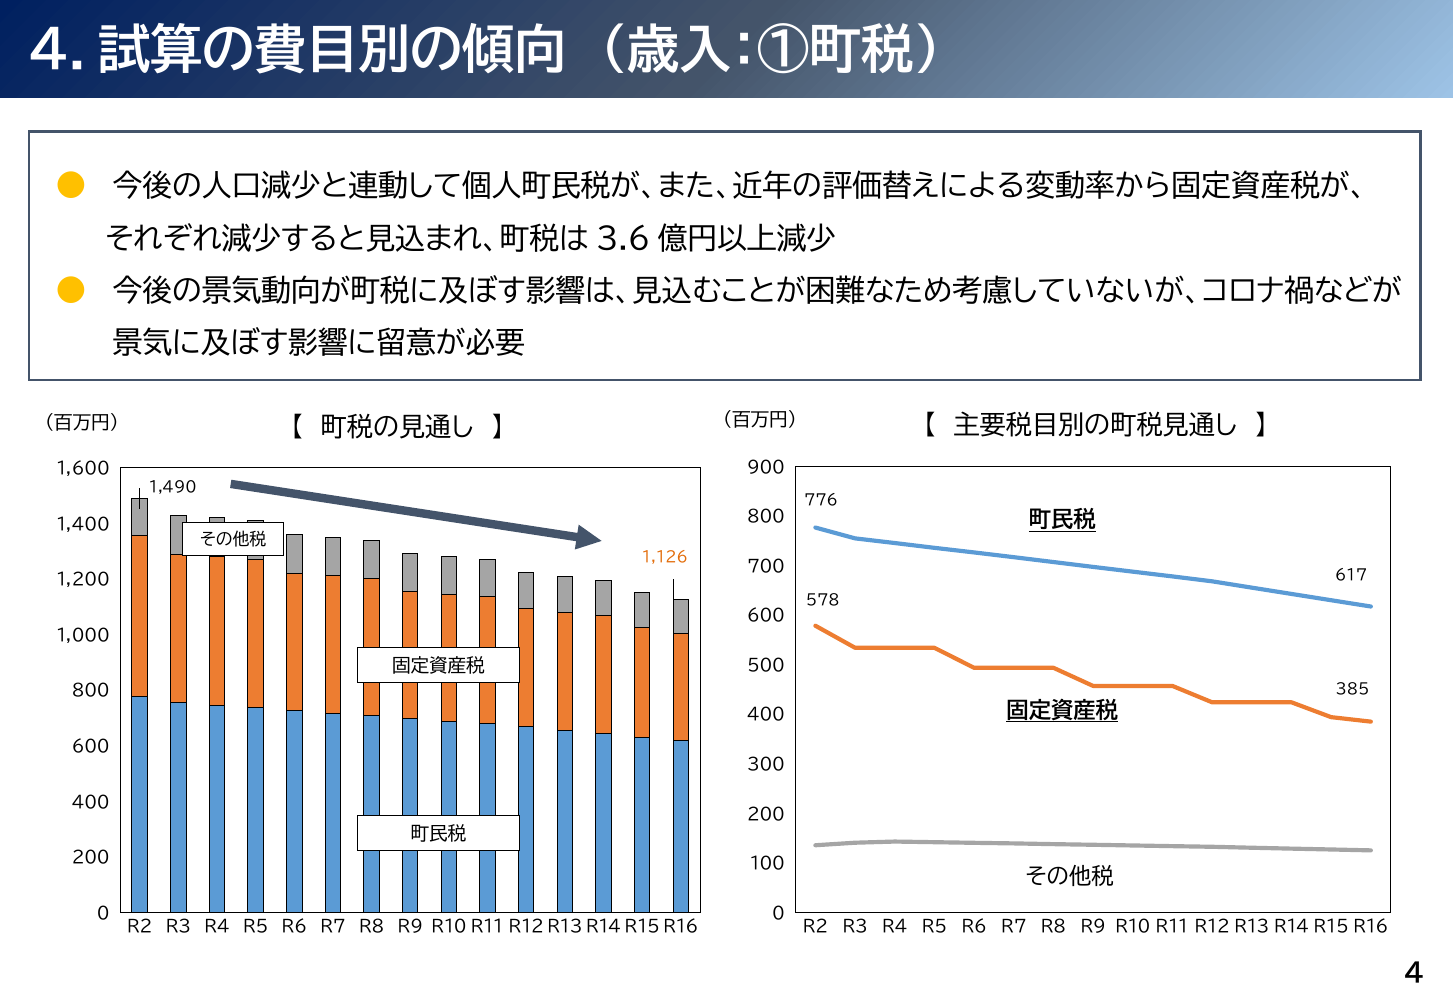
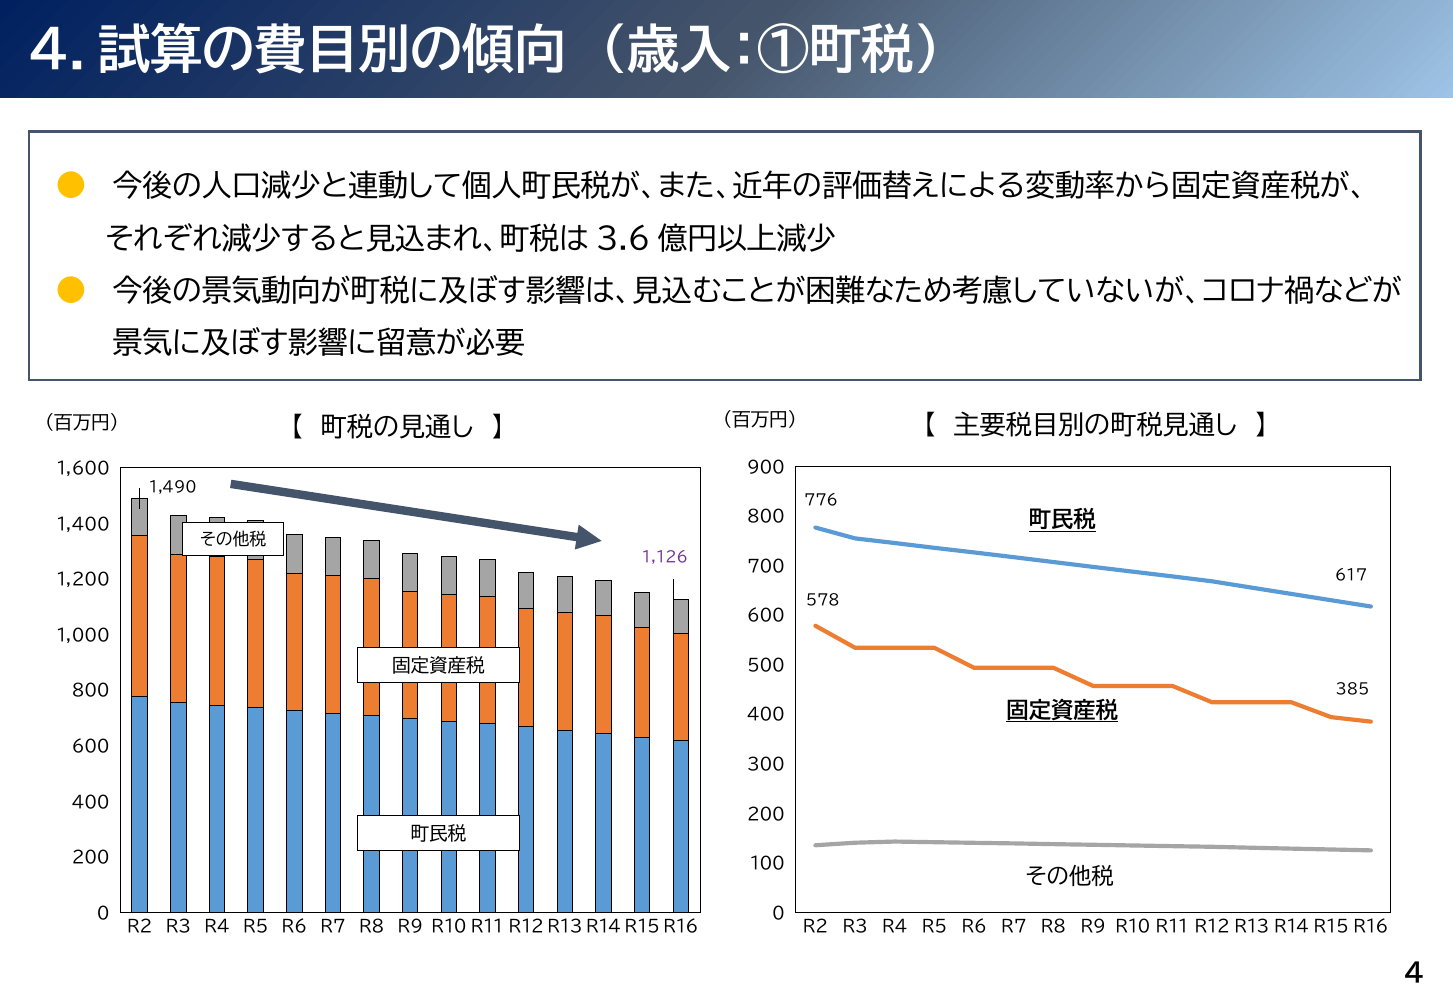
1,126 colour: orange -> purple
